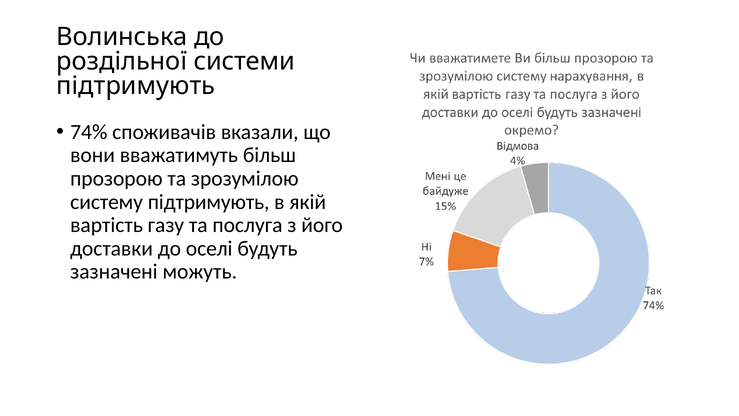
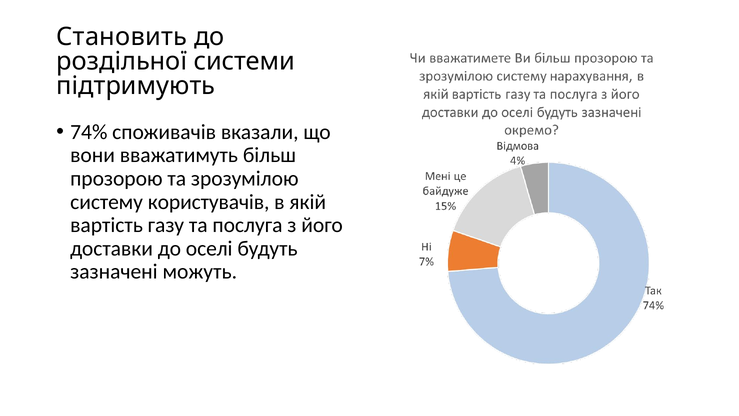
Волинська: Волинська -> Становить
систему підтримують: підтримують -> користувачів
